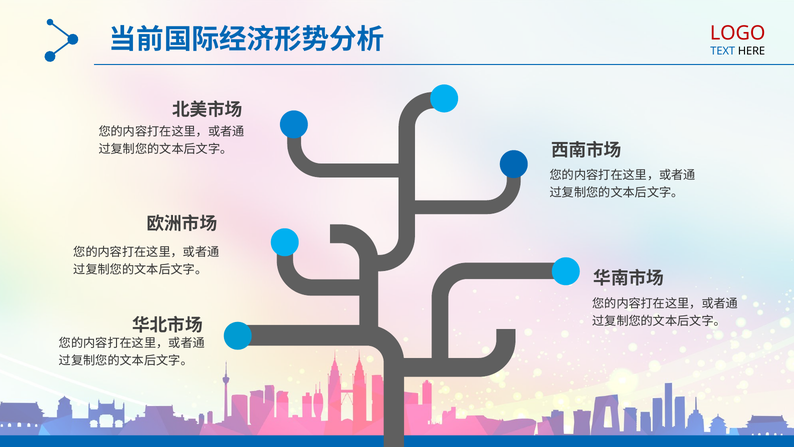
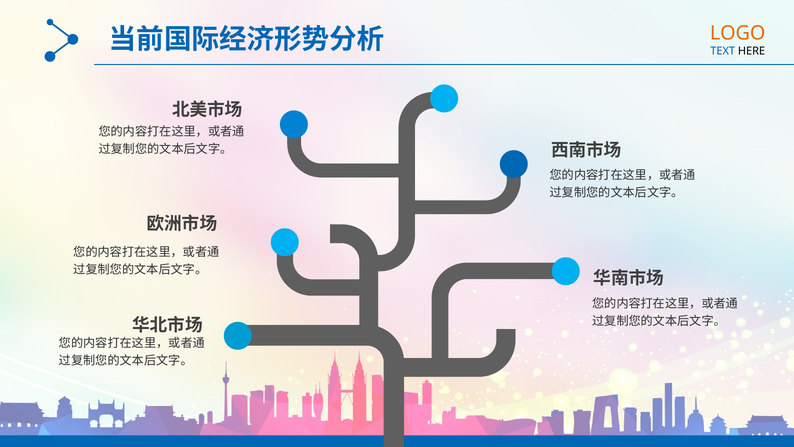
LOGO colour: red -> orange
